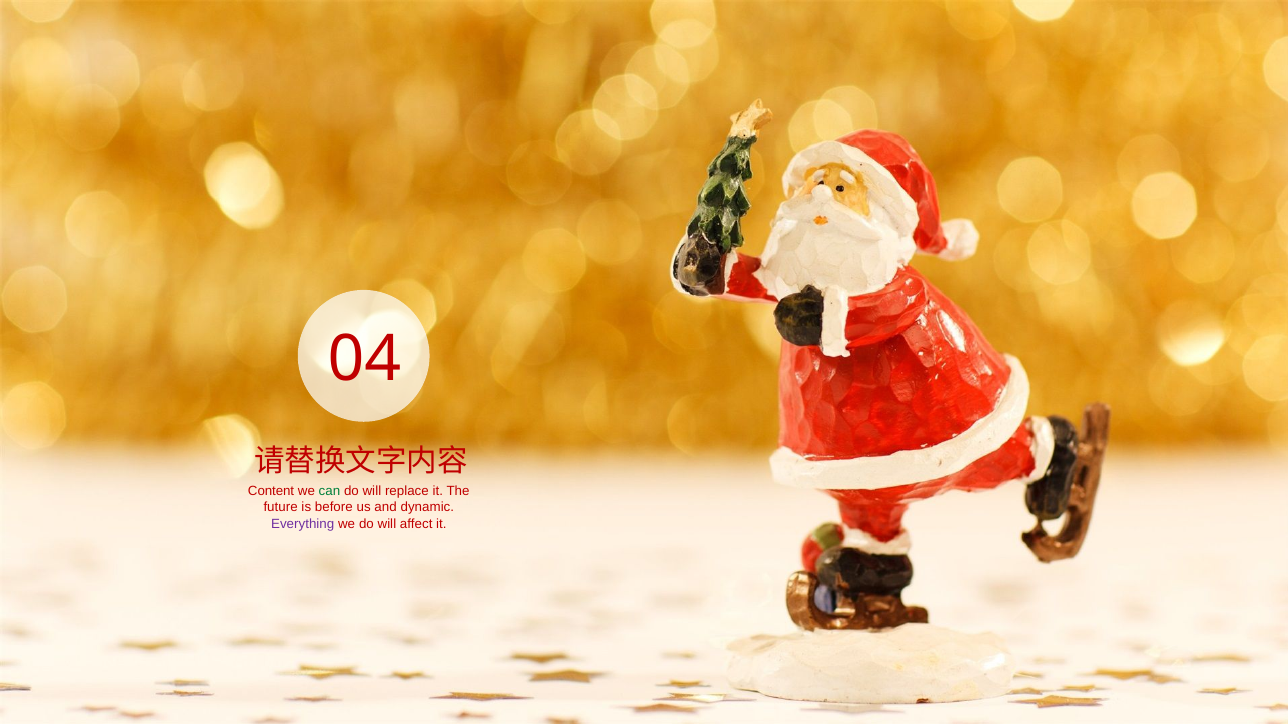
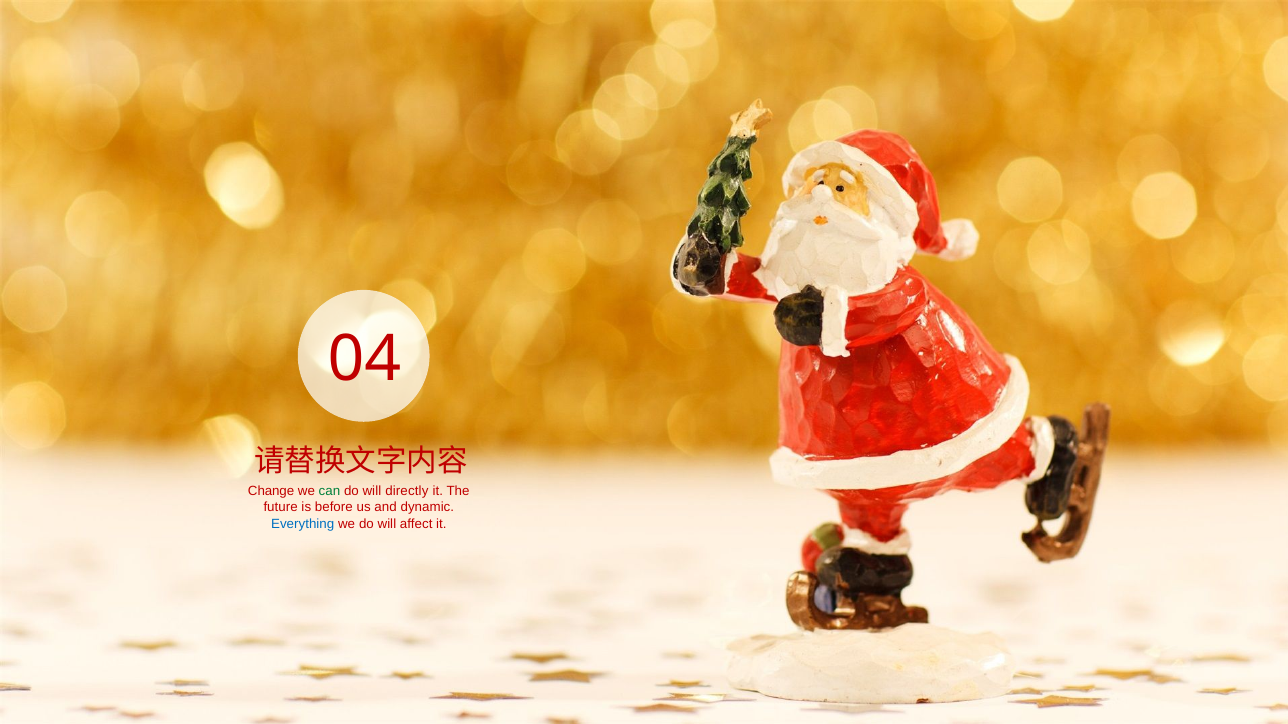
Content: Content -> Change
replace: replace -> directly
Everything colour: purple -> blue
